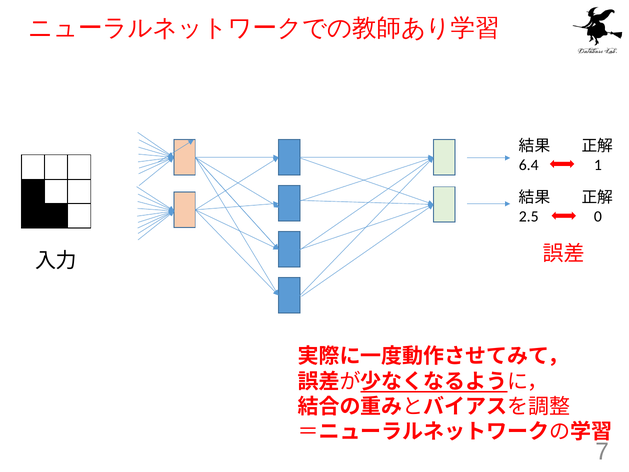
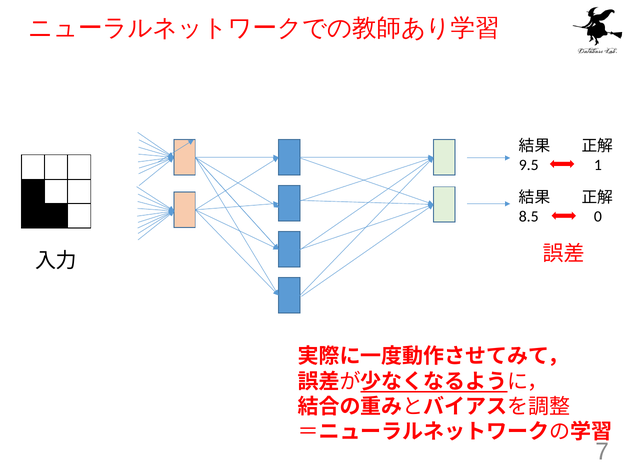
6.4: 6.4 -> 9.5
2.5: 2.5 -> 8.5
